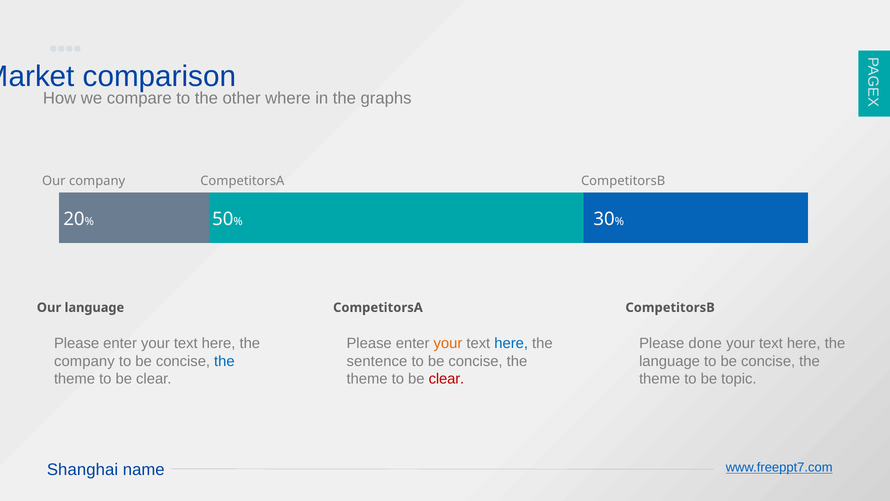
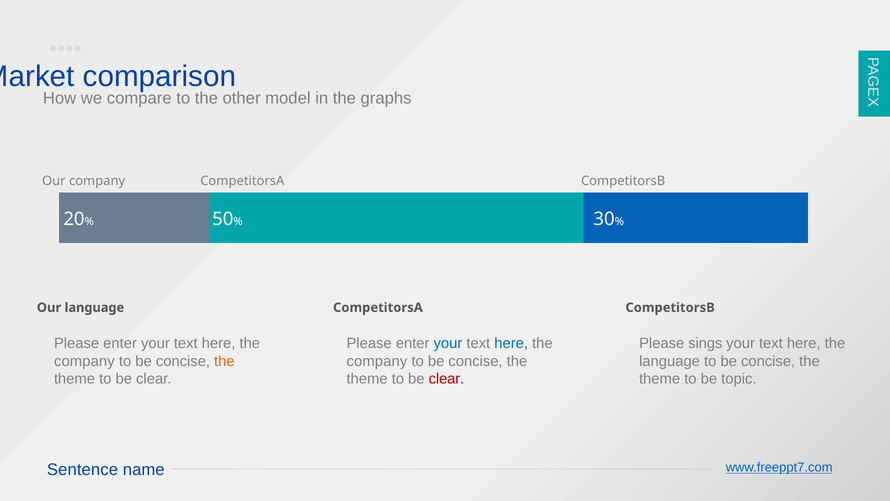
where: where -> model
your at (448, 343) colour: orange -> blue
done: done -> sings
the at (224, 361) colour: blue -> orange
sentence at (377, 361): sentence -> company
Shanghai: Shanghai -> Sentence
